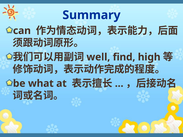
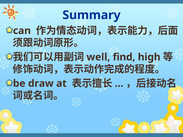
what: what -> draw
